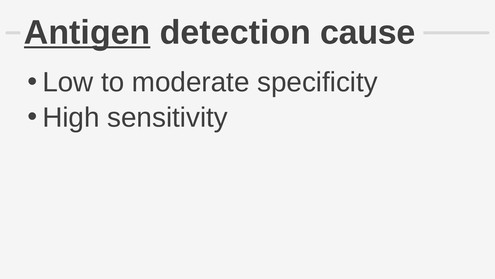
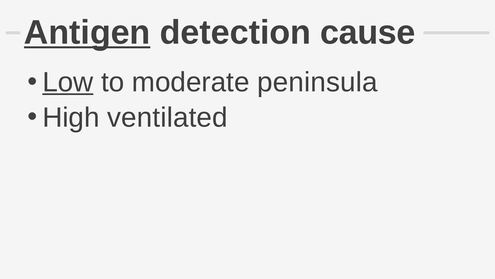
Low underline: none -> present
specificity: specificity -> peninsula
sensitivity: sensitivity -> ventilated
